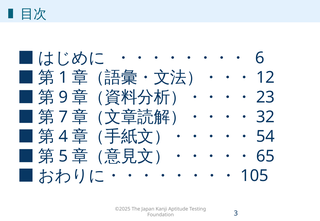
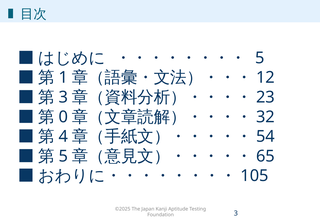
6 at (260, 58): 6 -> 5
9 at (63, 97): 9 -> 3
7: 7 -> 0
